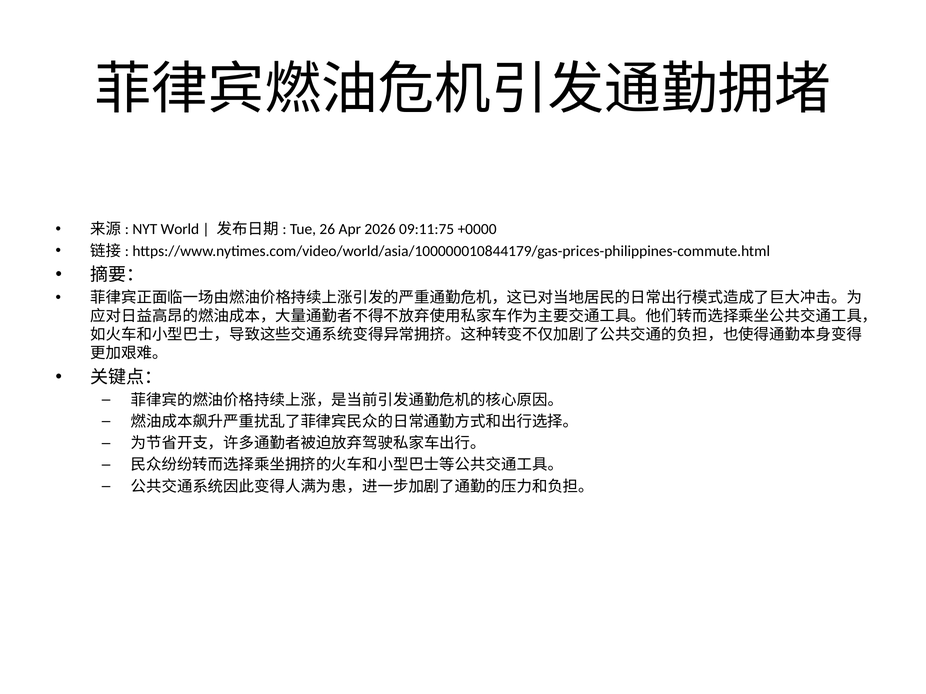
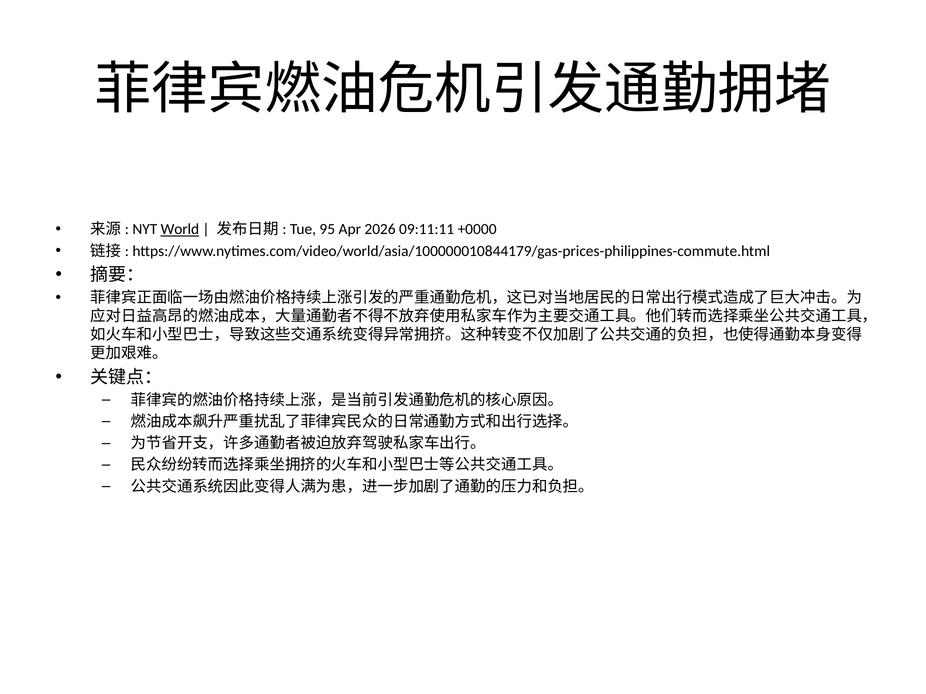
World underline: none -> present
26: 26 -> 95
09:11:75: 09:11:75 -> 09:11:11
